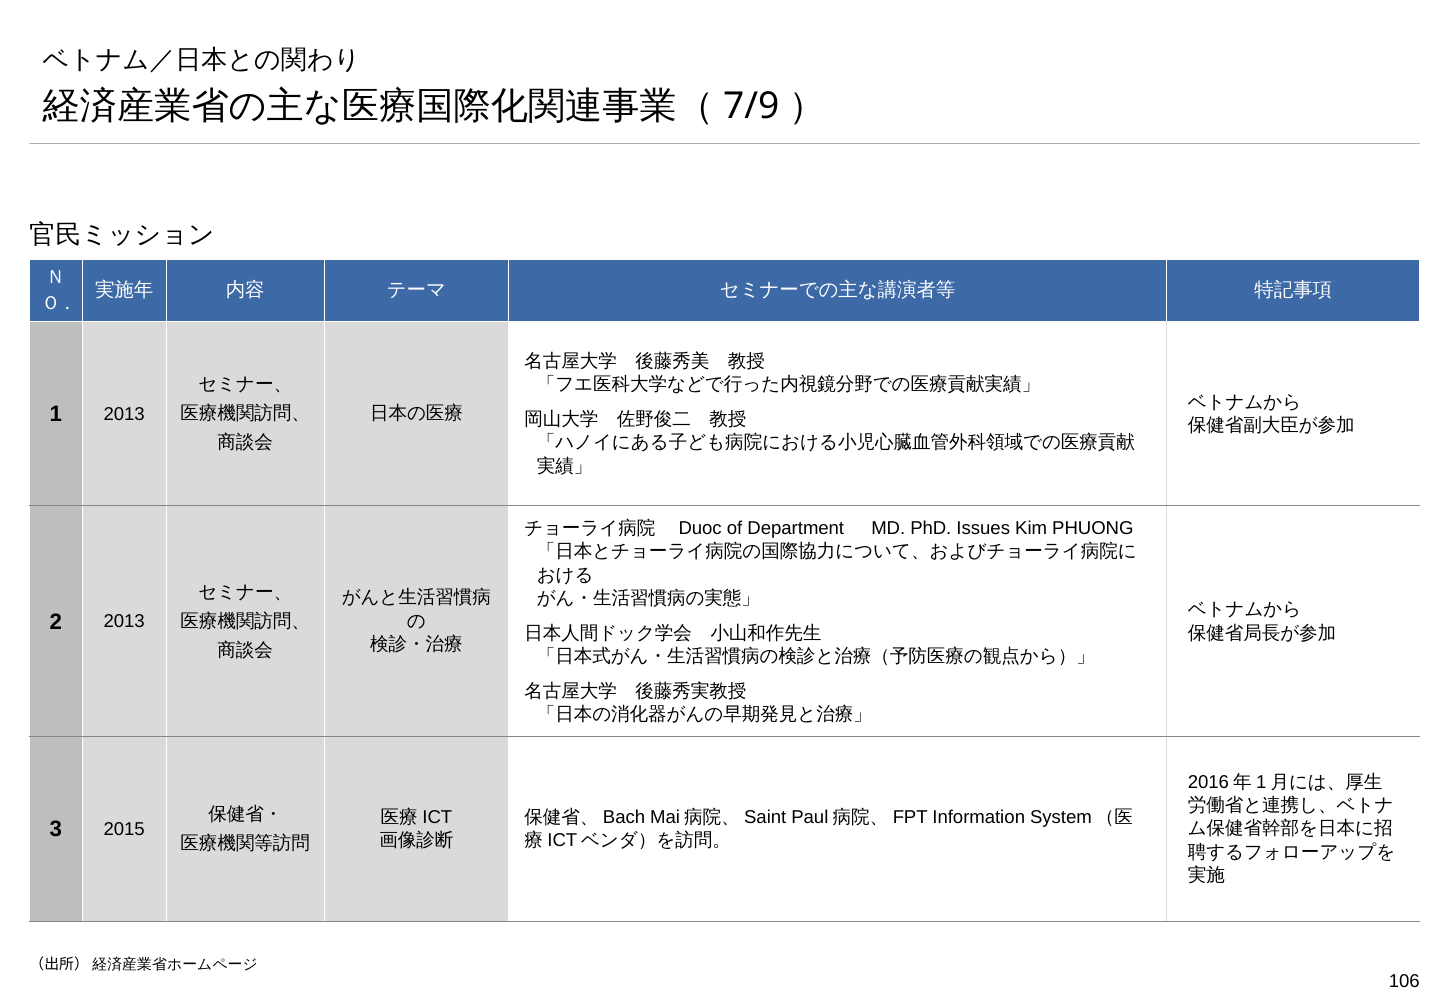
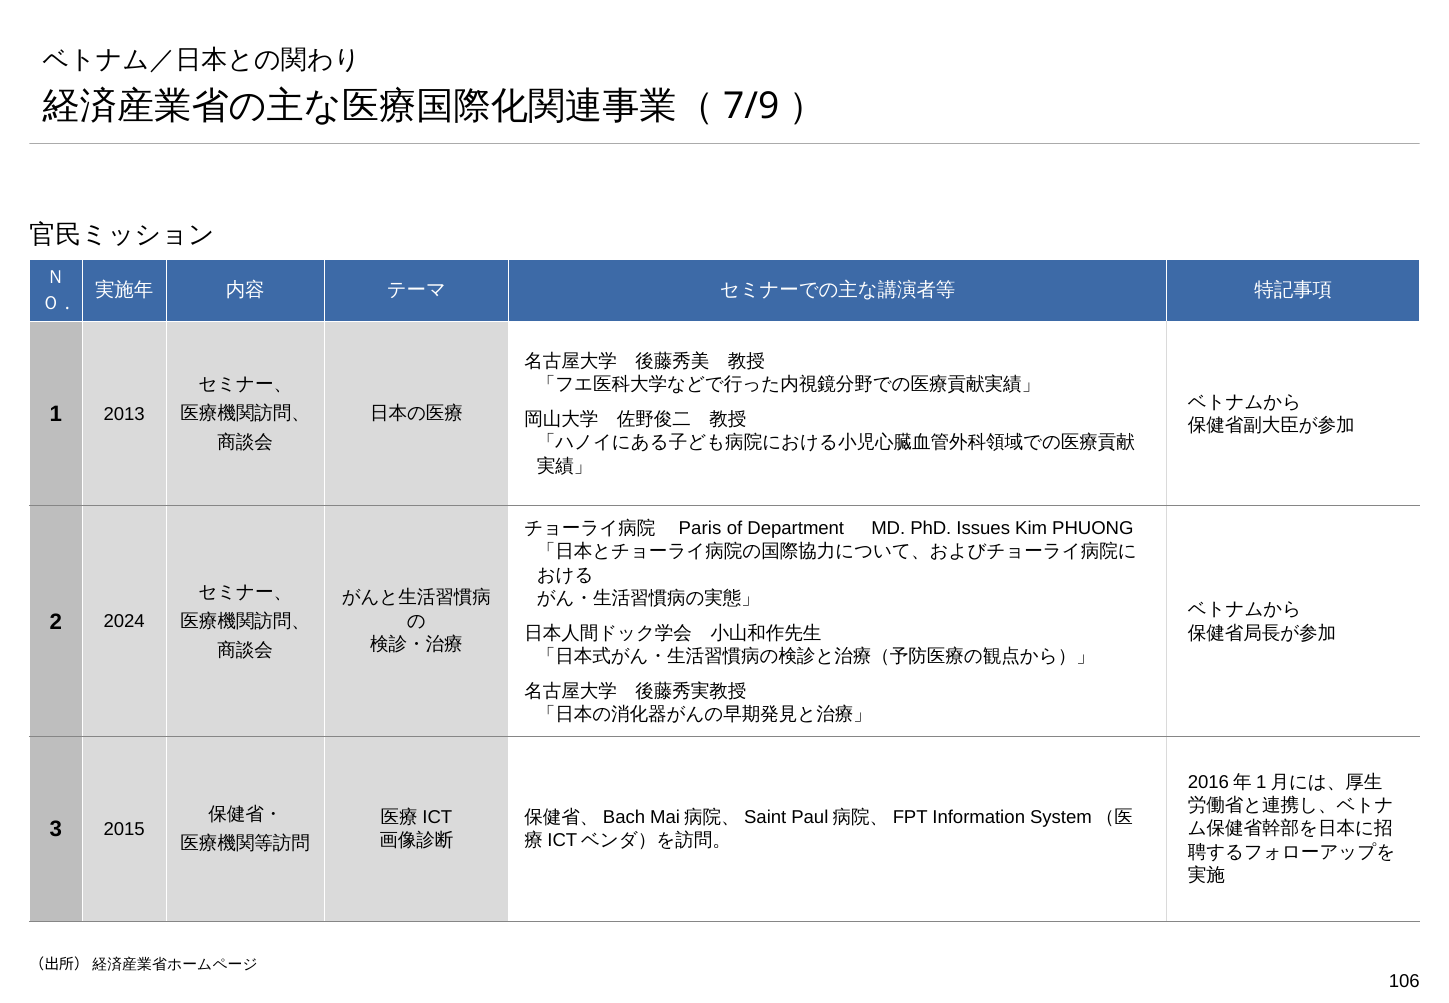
Duoc: Duoc -> Paris
2 2013: 2013 -> 2024
